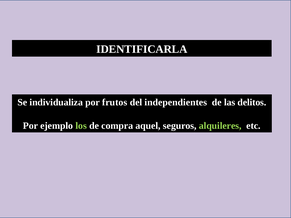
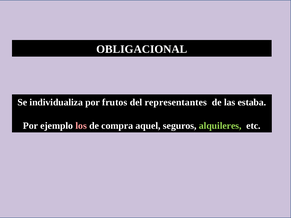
IDENTIFICARLA: IDENTIFICARLA -> OBLIGACIONAL
independientes: independientes -> representantes
delitos: delitos -> estaba
los colour: light green -> pink
